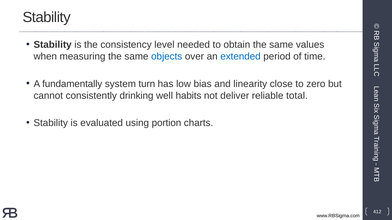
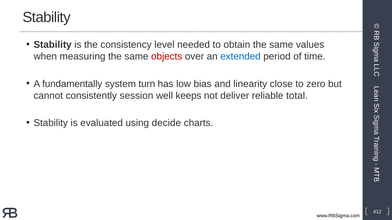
objects colour: blue -> red
drinking: drinking -> session
habits: habits -> keeps
portion: portion -> decide
